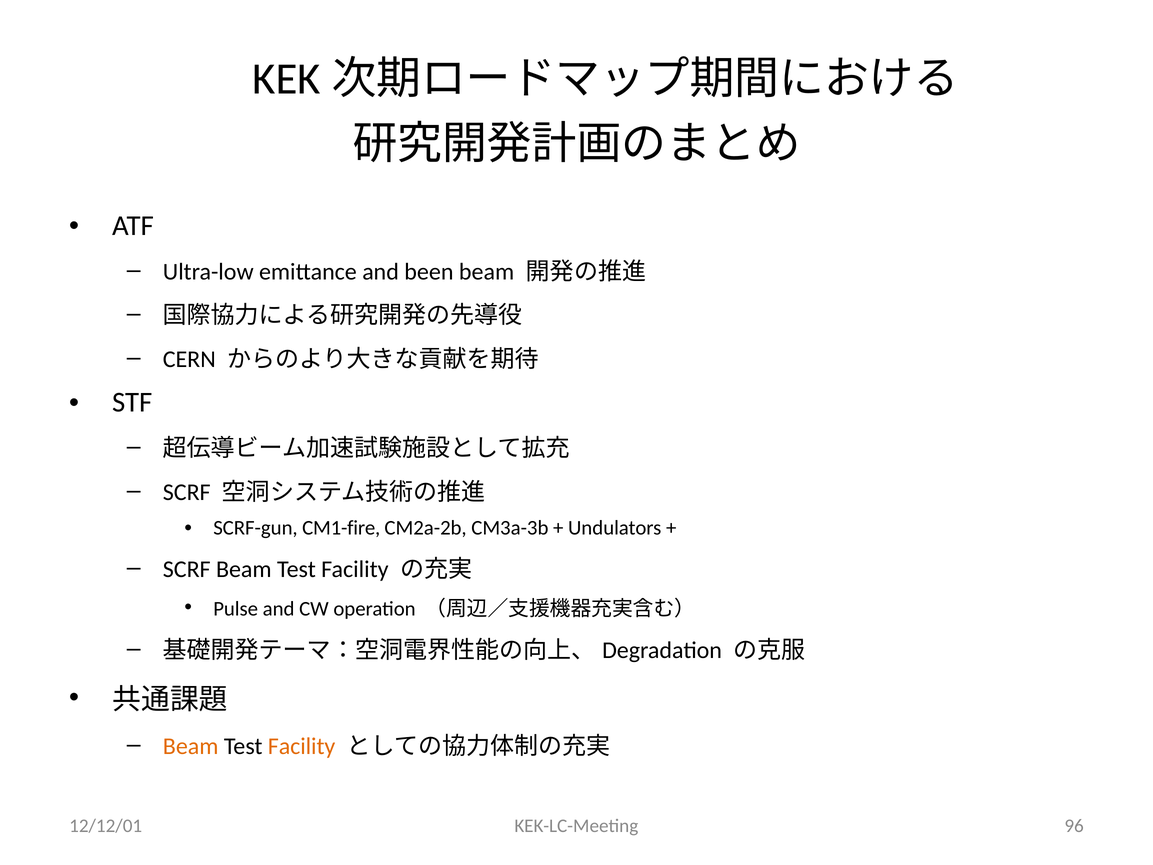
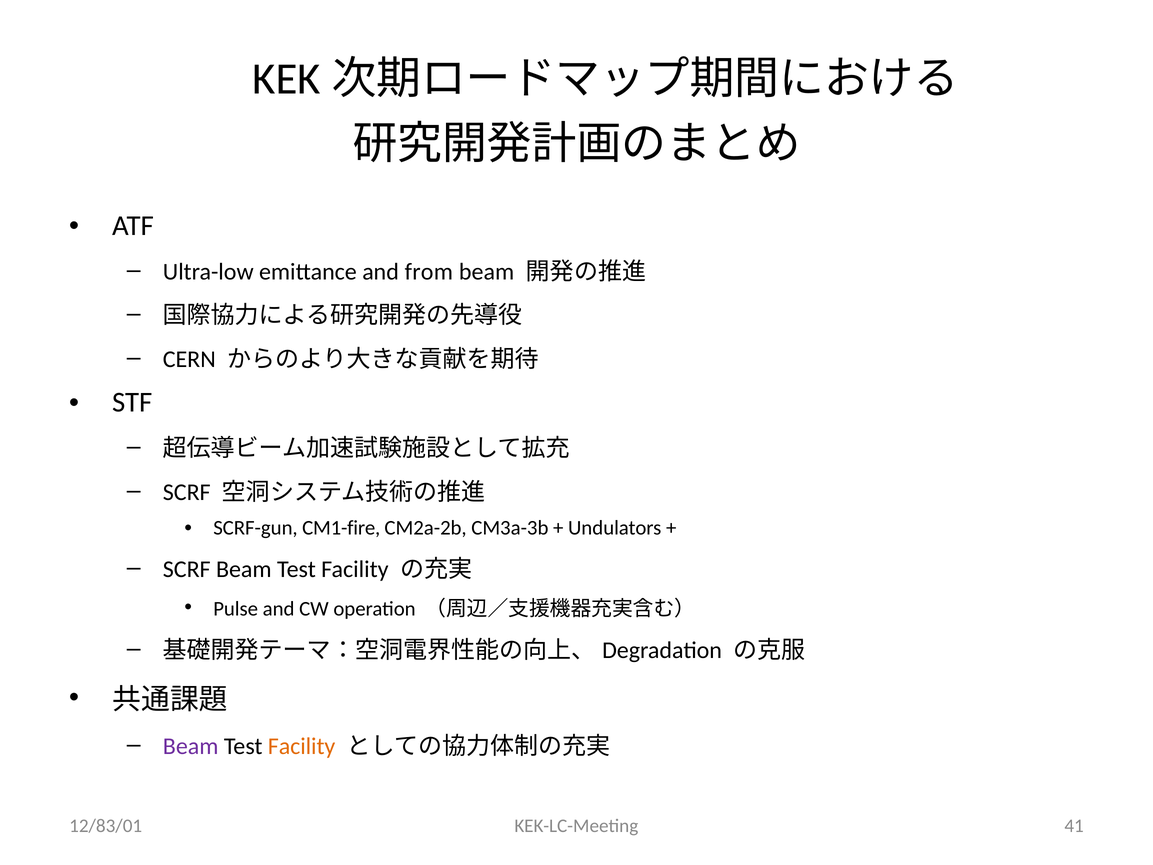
been: been -> from
Beam at (191, 746) colour: orange -> purple
12/12/01: 12/12/01 -> 12/83/01
96: 96 -> 41
